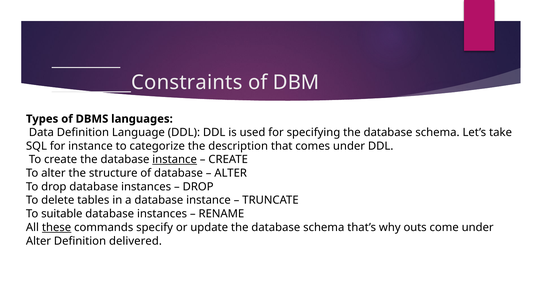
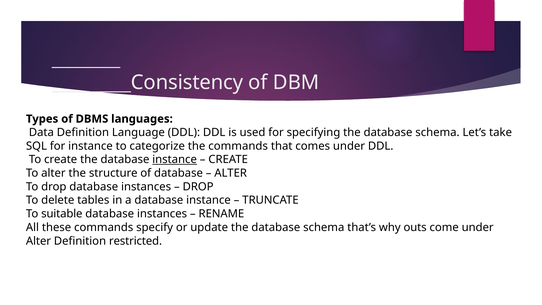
Constraints: Constraints -> Consistency
the description: description -> commands
these underline: present -> none
delivered: delivered -> restricted
